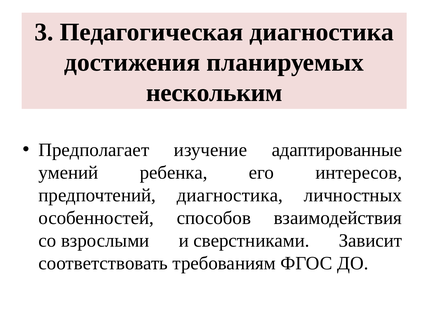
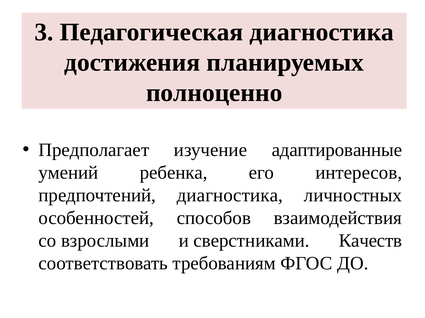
нескольким: нескольким -> полноценно
Зависит: Зависит -> Качеств
